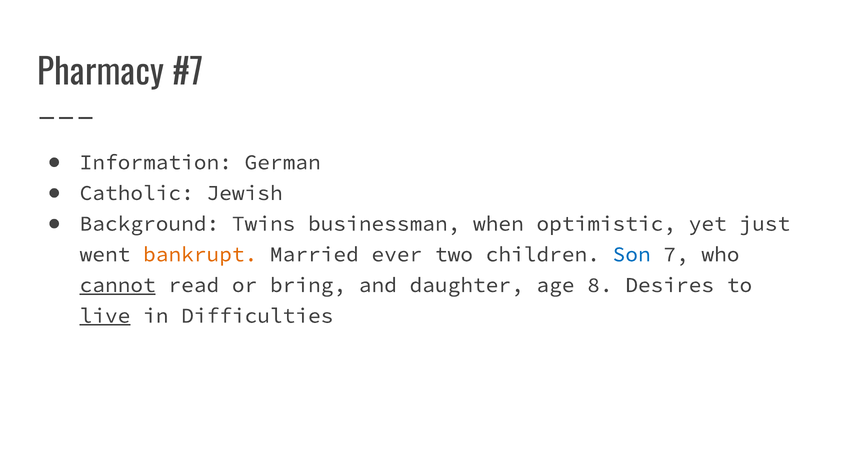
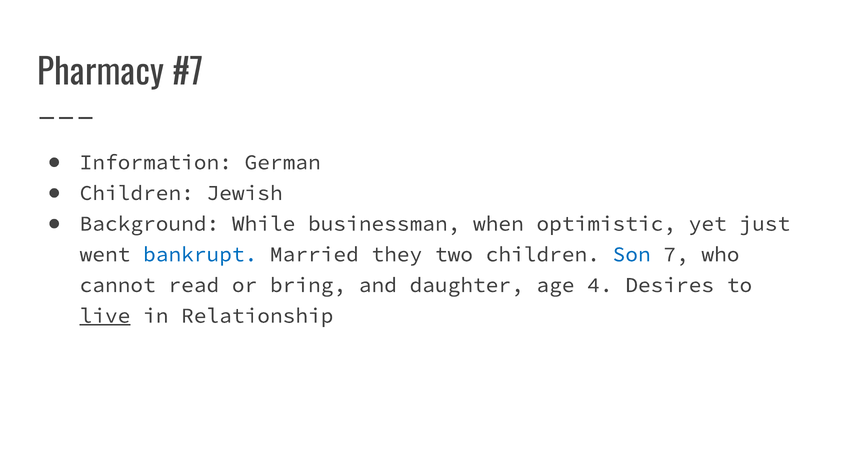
Catholic at (137, 193): Catholic -> Children
Twins: Twins -> While
bankrupt colour: orange -> blue
ever: ever -> they
cannot underline: present -> none
8: 8 -> 4
Difficulties: Difficulties -> Relationship
